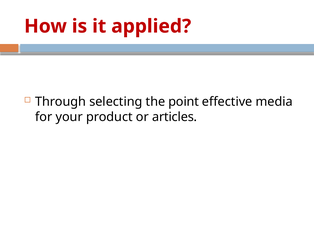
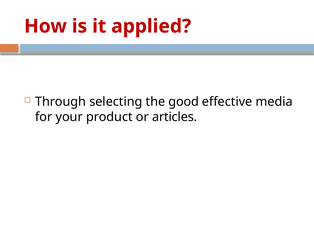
point: point -> good
